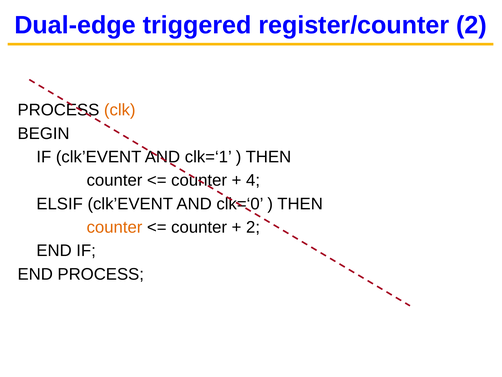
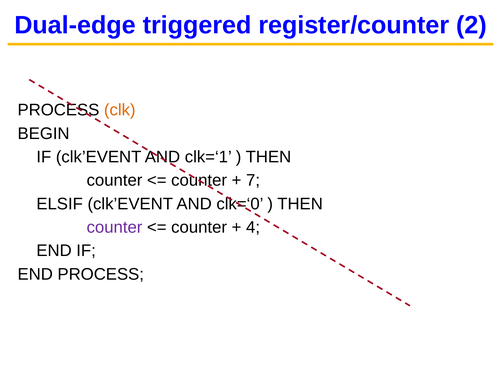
4: 4 -> 7
counter at (114, 227) colour: orange -> purple
2 at (253, 227): 2 -> 4
